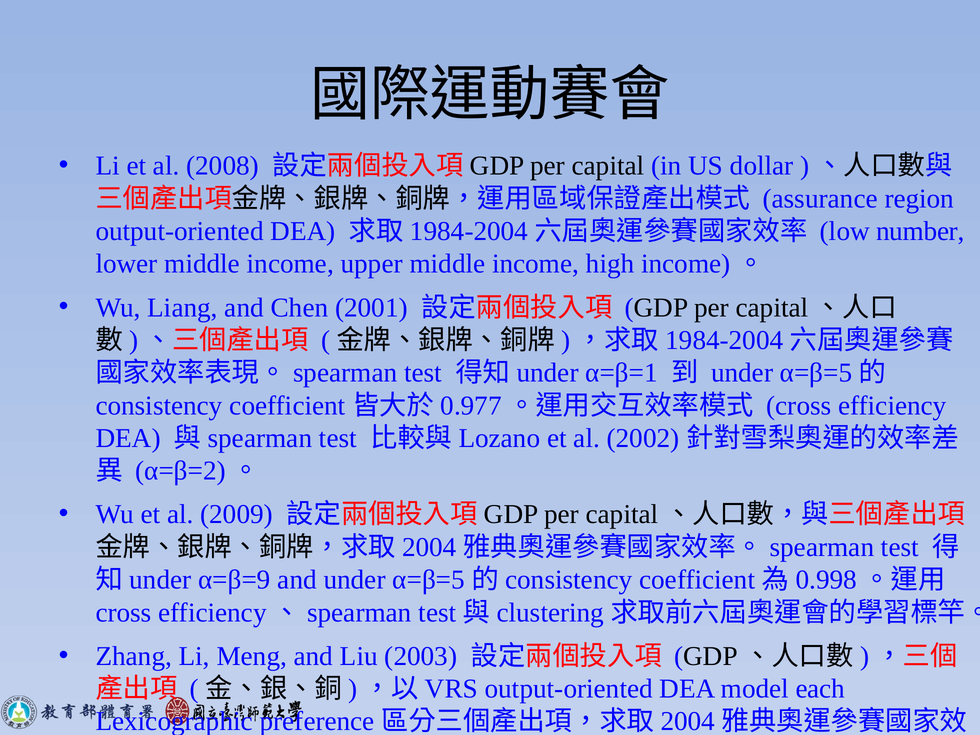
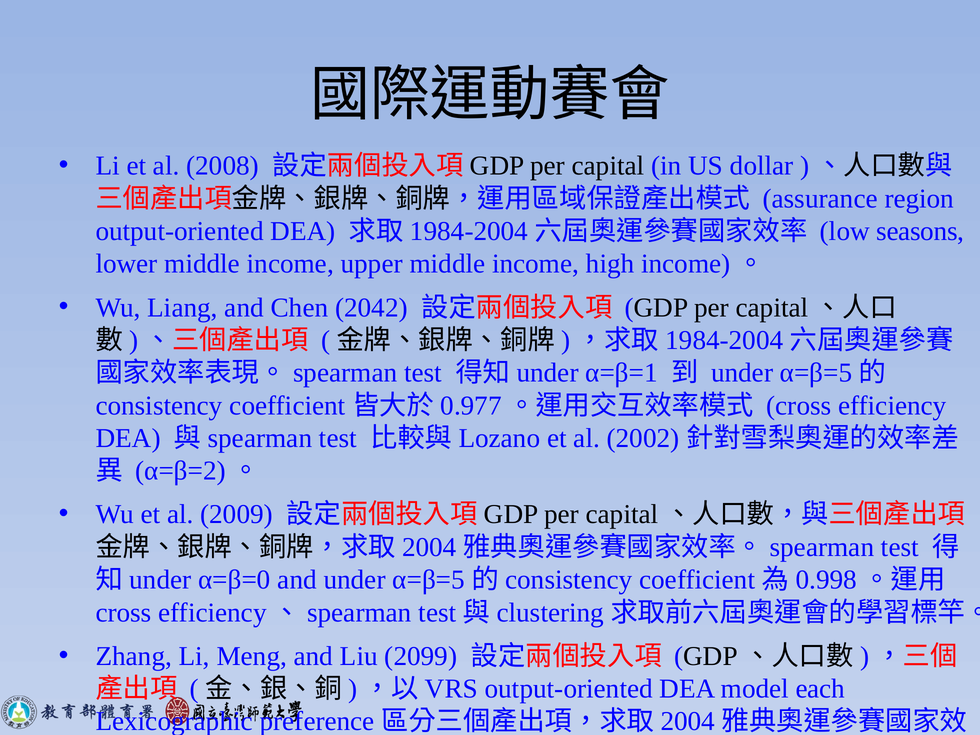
number: number -> seasons
2001: 2001 -> 2042
α=β=9: α=β=9 -> α=β=0
2003: 2003 -> 2099
